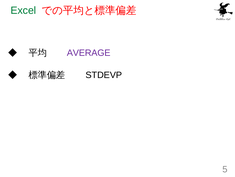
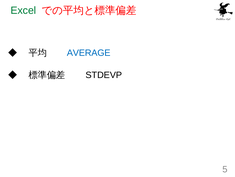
AVERAGE colour: purple -> blue
